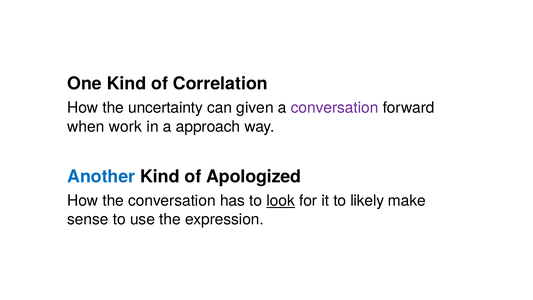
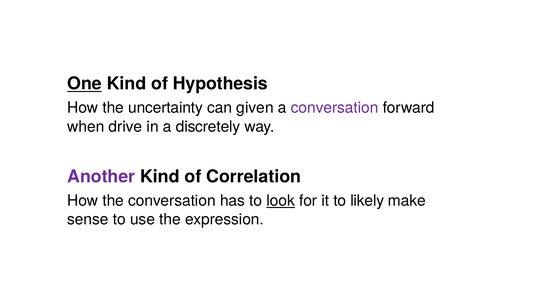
One underline: none -> present
Correlation: Correlation -> Hypothesis
work: work -> drive
approach: approach -> discretely
Another colour: blue -> purple
Apologized: Apologized -> Correlation
